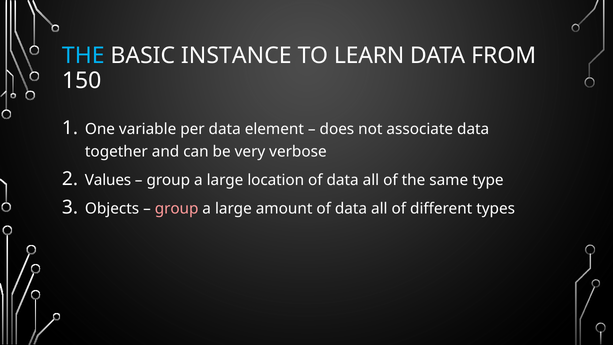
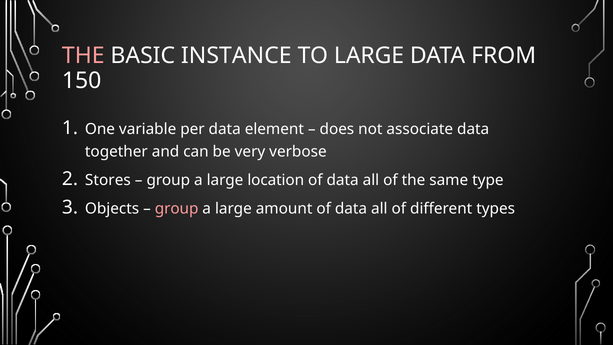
THE at (83, 56) colour: light blue -> pink
TO LEARN: LEARN -> LARGE
Values: Values -> Stores
